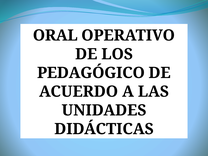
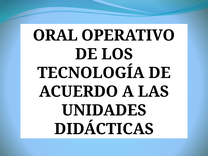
PEDAGÓGICO: PEDAGÓGICO -> TECNOLOGÍA
